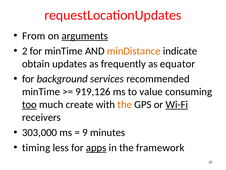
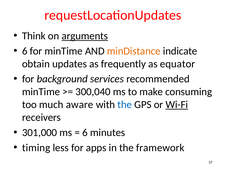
From: From -> Think
2 at (25, 51): 2 -> 6
919,126: 919,126 -> 300,040
value: value -> make
too underline: present -> none
create: create -> aware
the at (125, 104) colour: orange -> blue
303,000: 303,000 -> 301,000
9 at (85, 132): 9 -> 6
apps underline: present -> none
